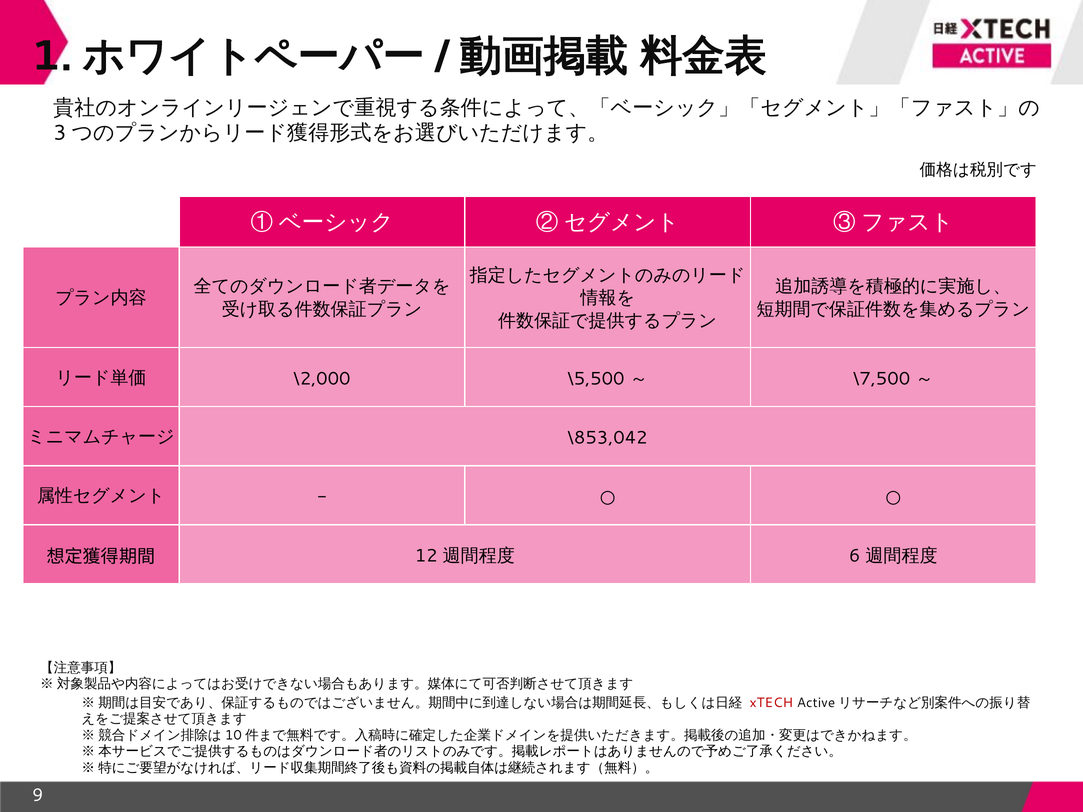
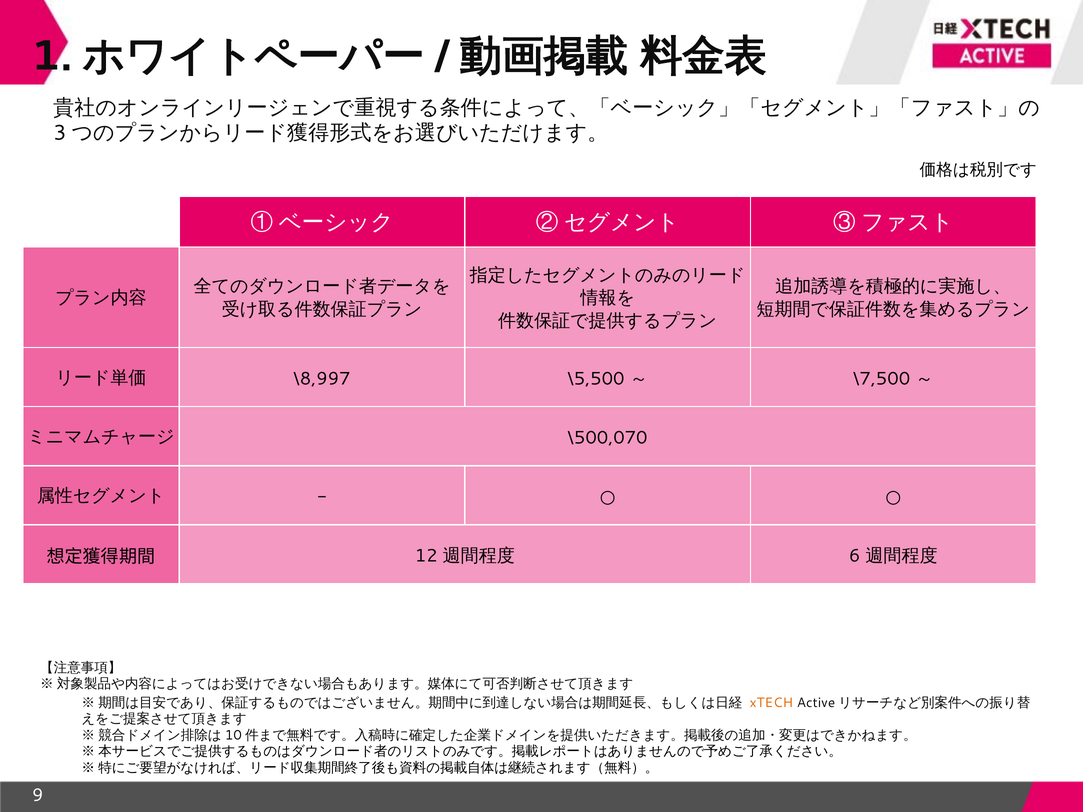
\2,000: \2,000 -> \8,997
\853,042: \853,042 -> \500,070
xTECH colour: red -> orange
